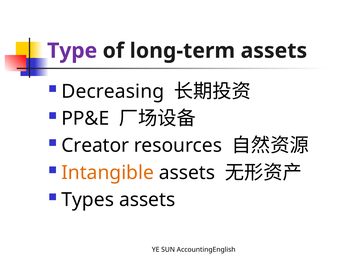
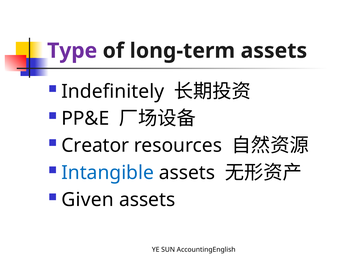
Decreasing: Decreasing -> Indefinitely
Intangible colour: orange -> blue
Types: Types -> Given
